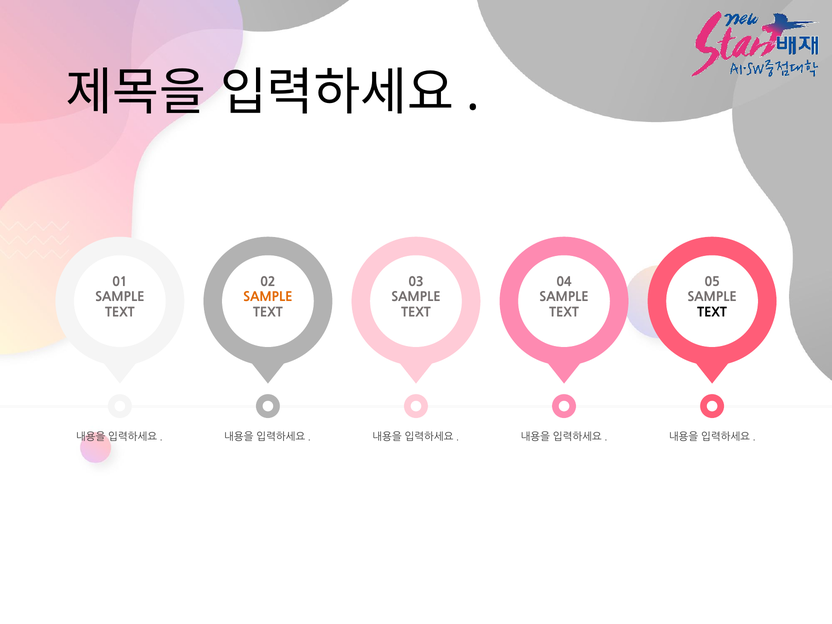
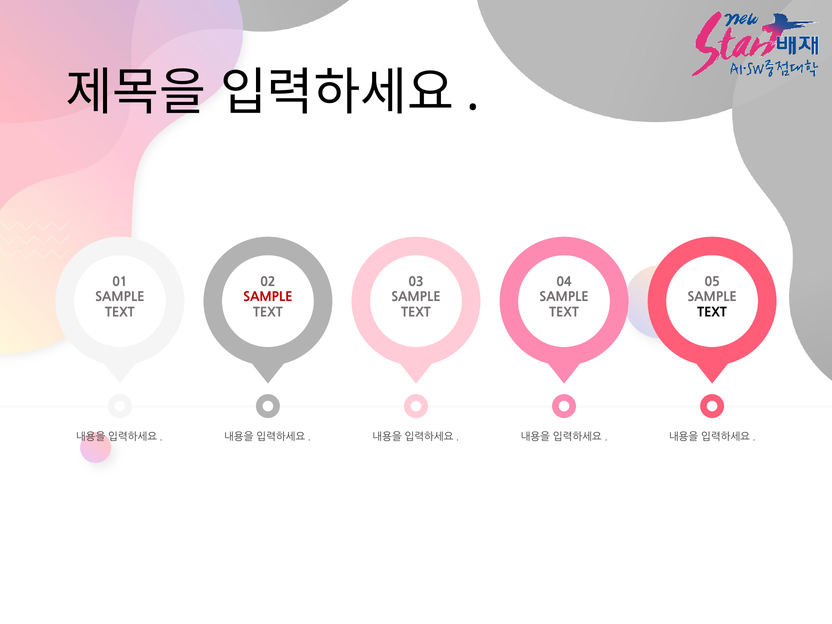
SAMPLE at (268, 297) colour: orange -> red
